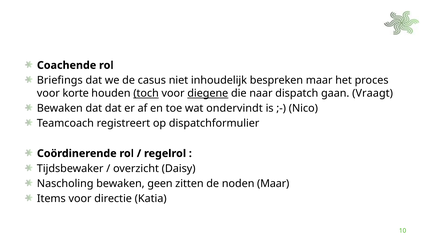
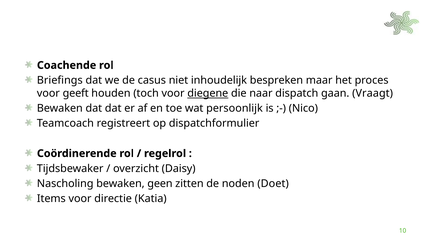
korte: korte -> geeft
toch underline: present -> none
ondervindt: ondervindt -> persoonlijk
noden Maar: Maar -> Doet
